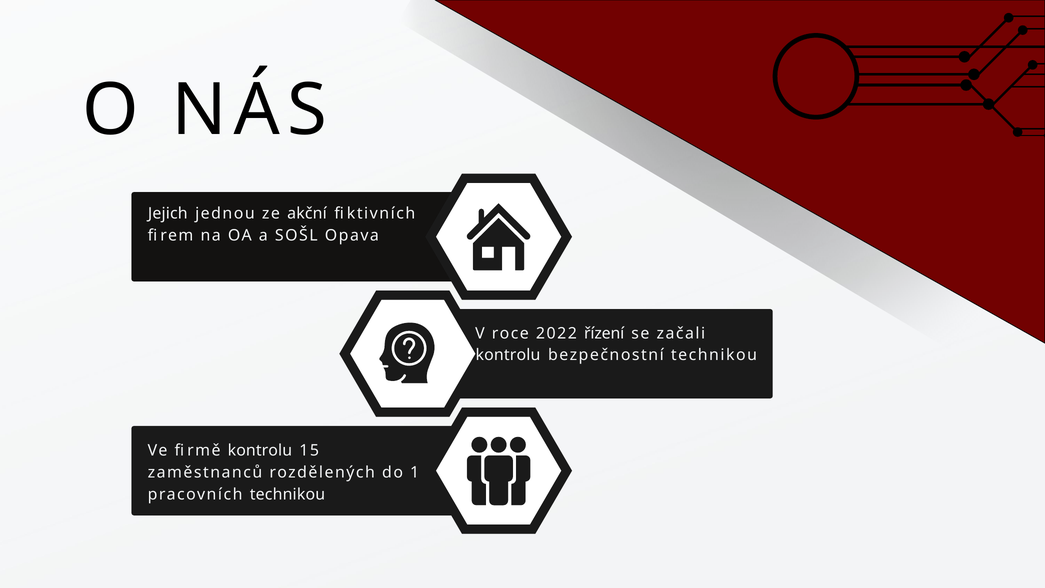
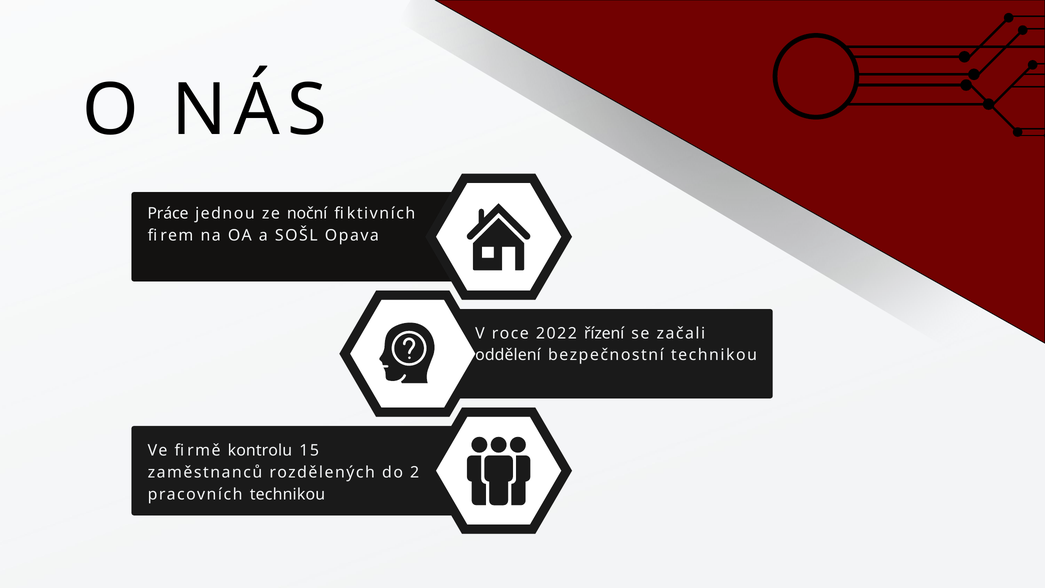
Jejich: Jejich -> Práce
akční: akční -> noční
kontrolu at (508, 355): kontrolu -> oddělení
1: 1 -> 2
